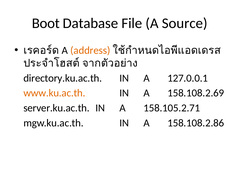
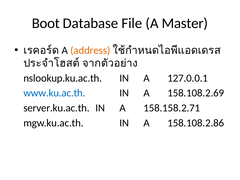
Source: Source -> Master
directory.ku.ac.th: directory.ku.ac.th -> nslookup.ku.ac.th
www.ku.ac.th colour: orange -> blue
158.105.2.71: 158.105.2.71 -> 158.158.2.71
